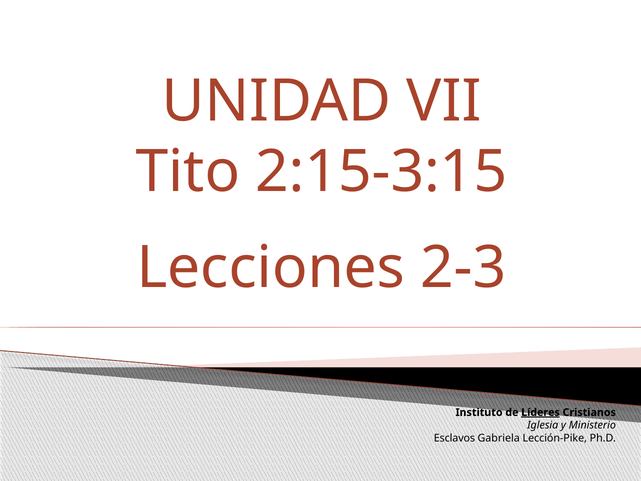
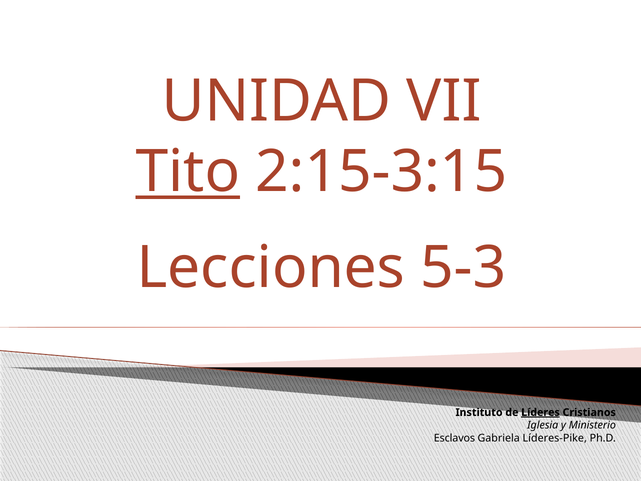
Tito underline: none -> present
2-3: 2-3 -> 5-3
Lección-Pike: Lección-Pike -> Líderes-Pike
